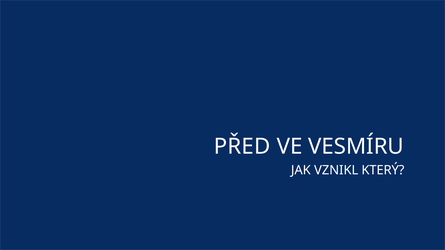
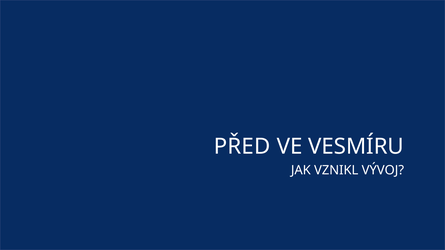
KTERÝ: KTERÝ -> VÝVOJ
